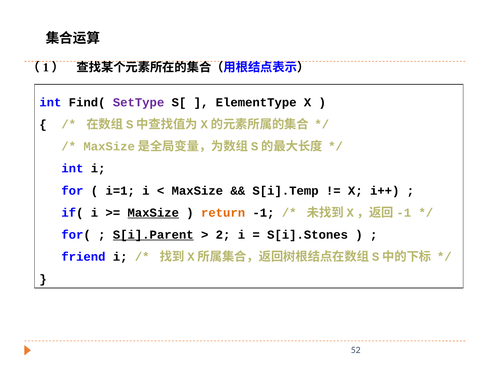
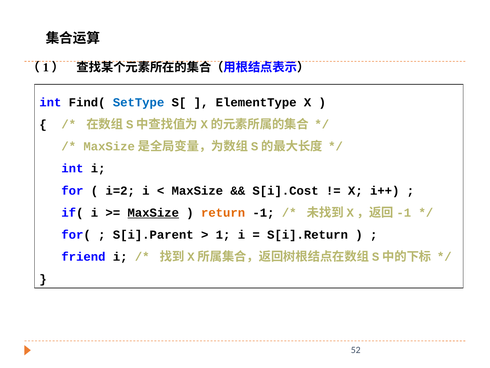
SetType colour: purple -> blue
i=1: i=1 -> i=2
S[i].Temp: S[i].Temp -> S[i].Cost
S[i].Parent underline: present -> none
2: 2 -> 1
S[i].Stones: S[i].Stones -> S[i].Return
